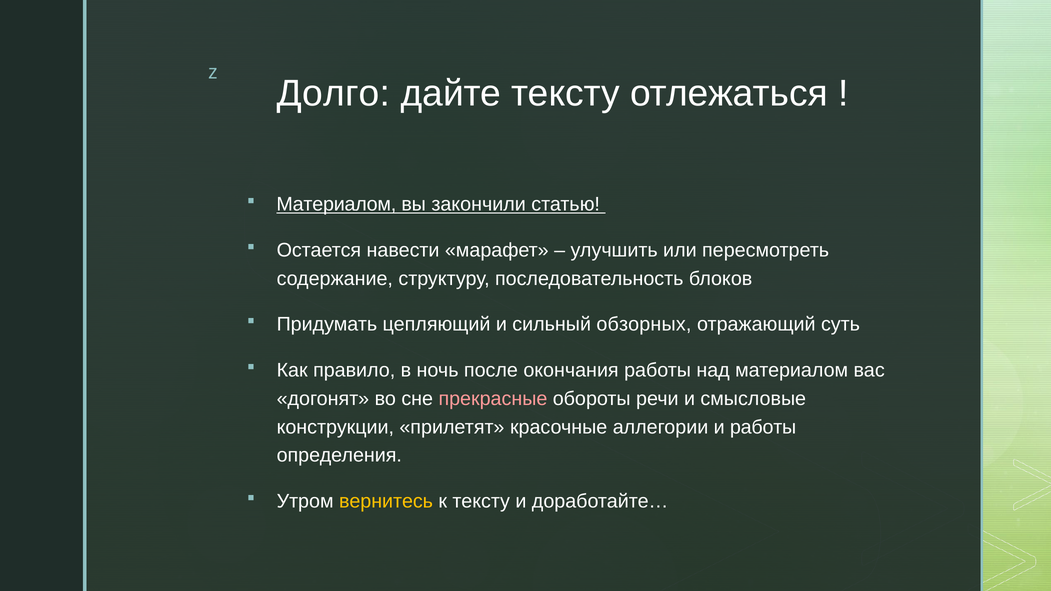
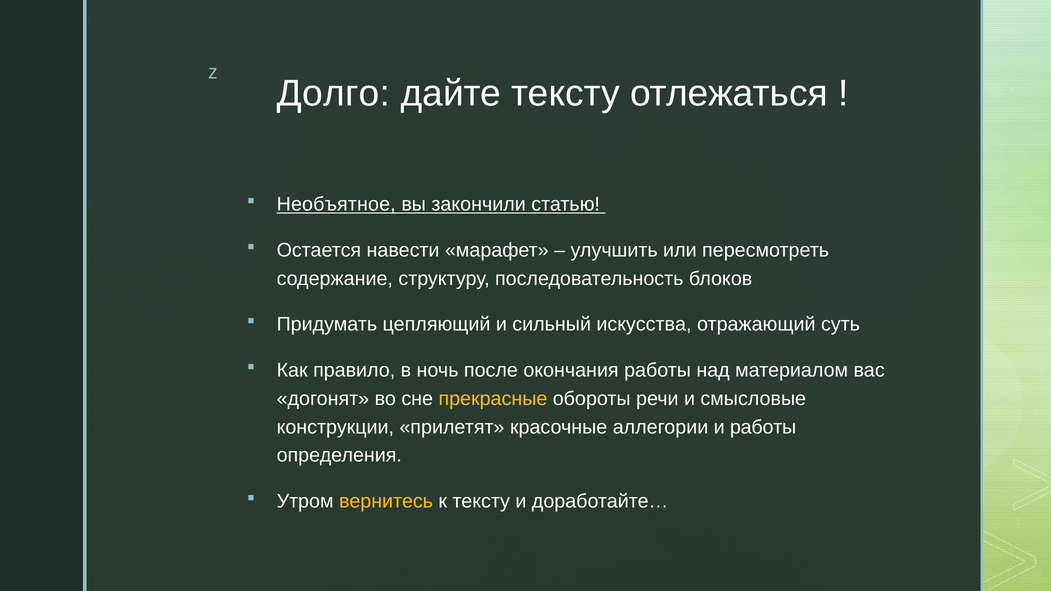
Материалом at (336, 204): Материалом -> Необъятное
обзорных: обзорных -> искусства
прекрасные colour: pink -> yellow
